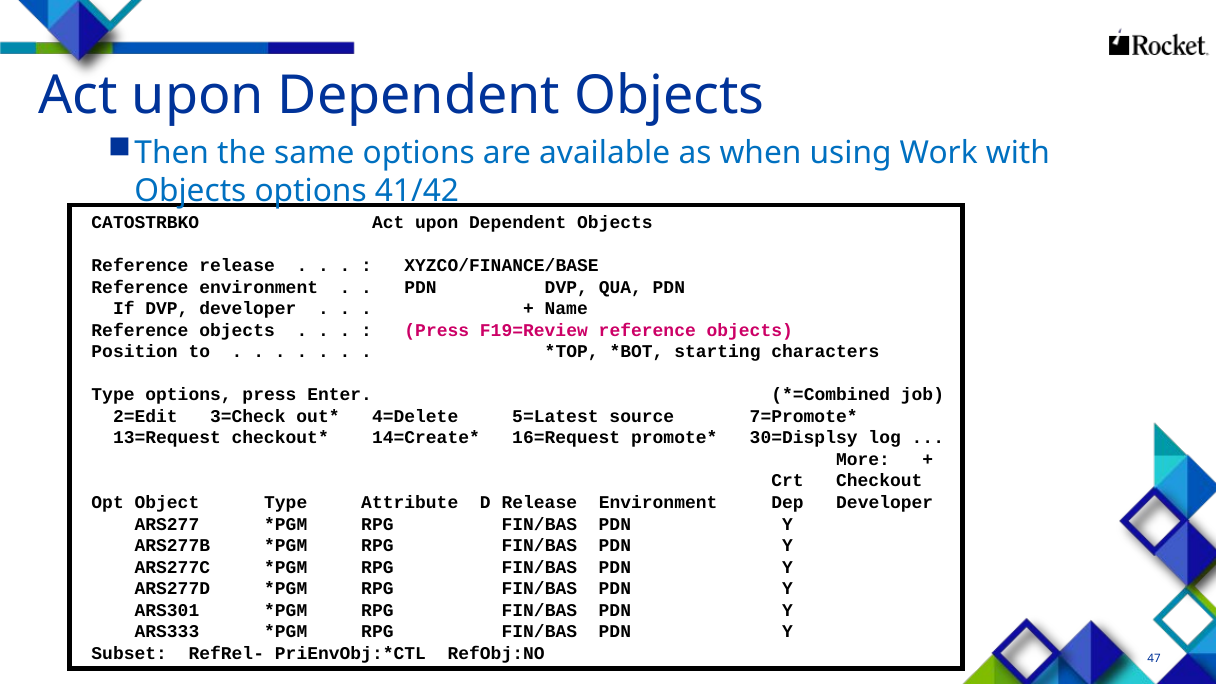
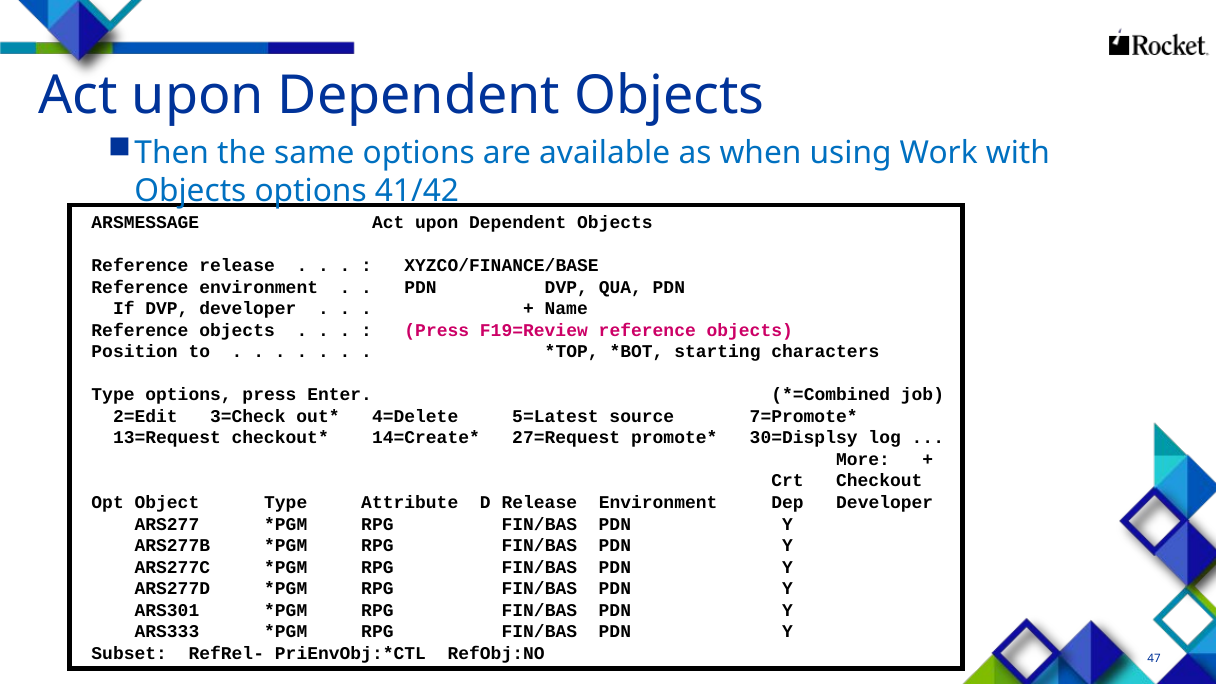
CATOSTRBKO: CATOSTRBKO -> ARSMESSAGE
16=Request: 16=Request -> 27=Request
